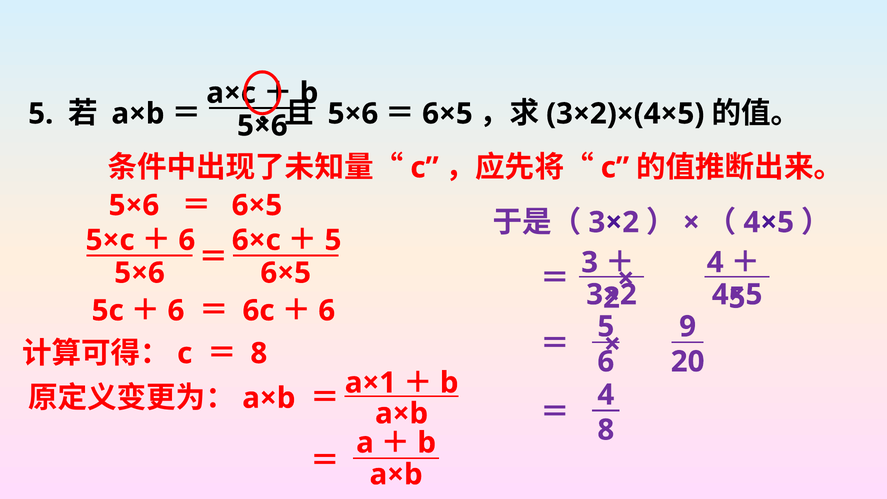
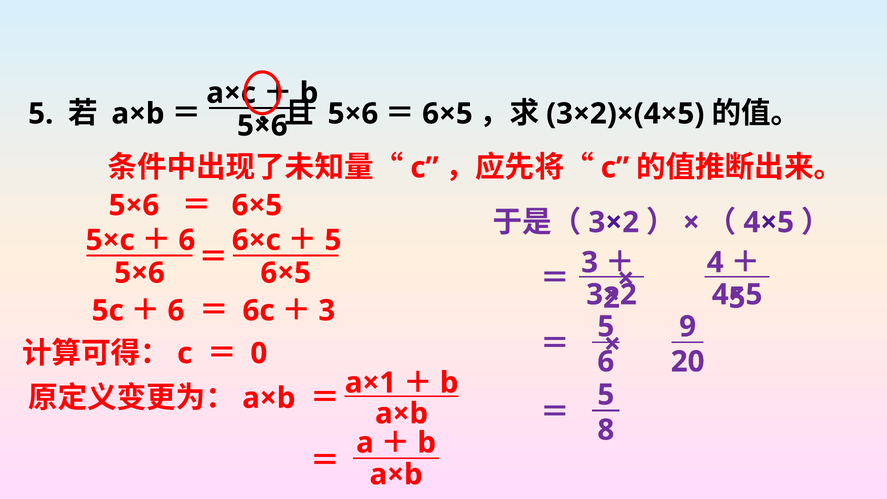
6 at (327, 311): 6 -> 3
8 at (259, 353): 8 -> 0
4 at (606, 395): 4 -> 5
